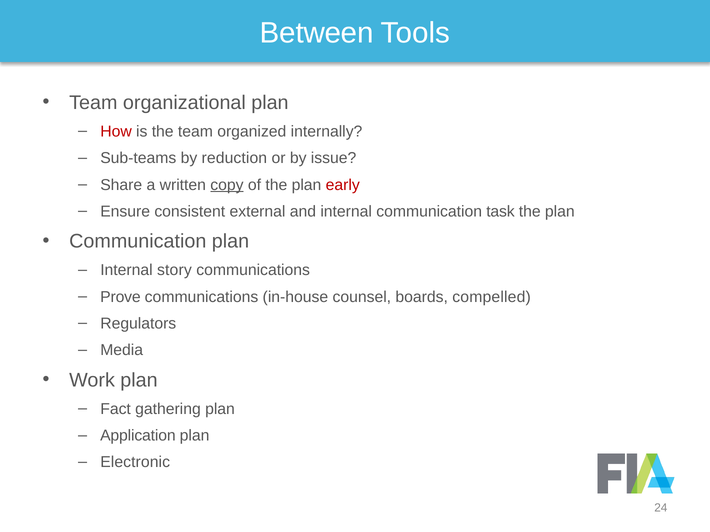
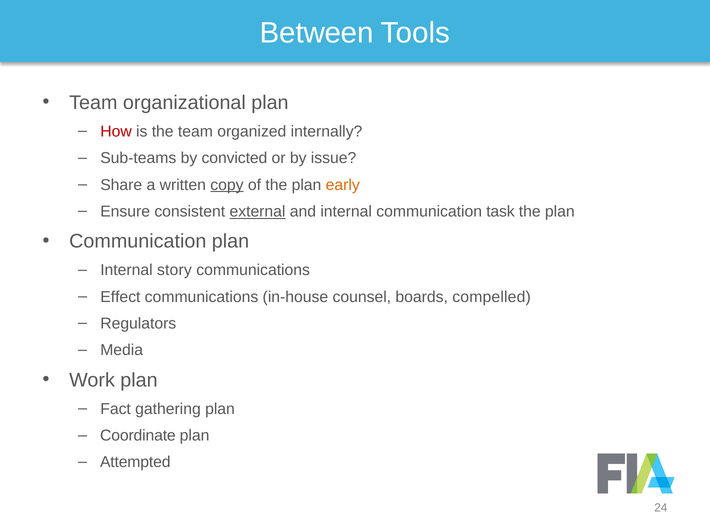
reduction: reduction -> convicted
early colour: red -> orange
external underline: none -> present
Prove: Prove -> Effect
Application: Application -> Coordinate
Electronic: Electronic -> Attempted
